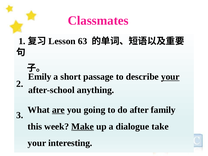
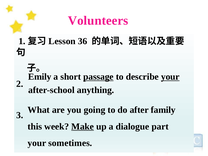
Classmates: Classmates -> Volunteers
63: 63 -> 36
passage underline: none -> present
are underline: present -> none
take: take -> part
interesting: interesting -> sometimes
